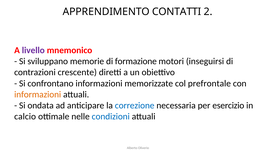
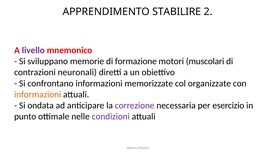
CONTATTI: CONTATTI -> STABILIRE
inseguirsi: inseguirsi -> muscolari
crescente: crescente -> neuronali
prefrontale: prefrontale -> organizzate
correzione colour: blue -> purple
calcio: calcio -> punto
condizioni colour: blue -> purple
